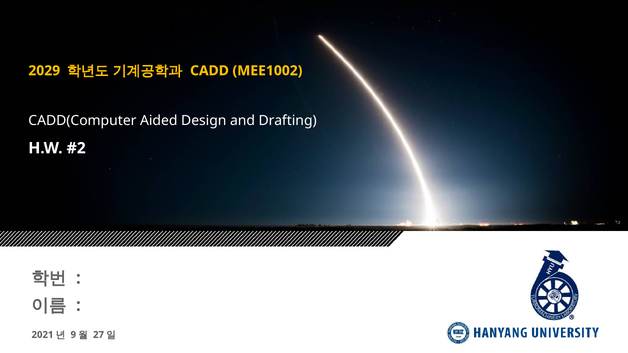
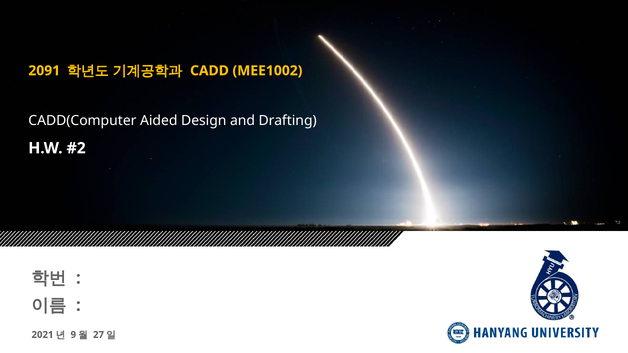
2029: 2029 -> 2091
